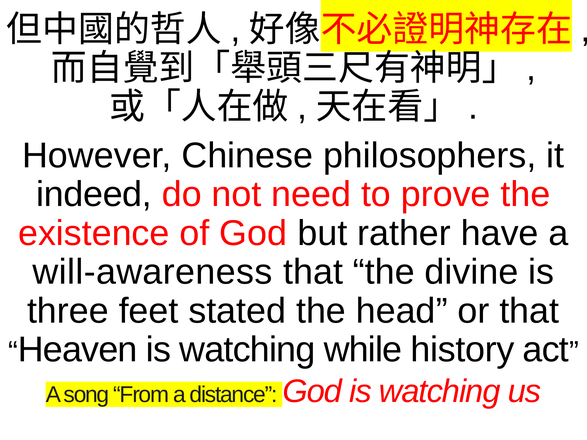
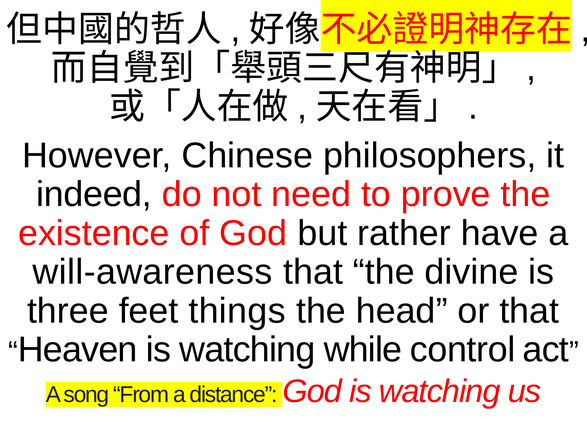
stated: stated -> things
history: history -> control
